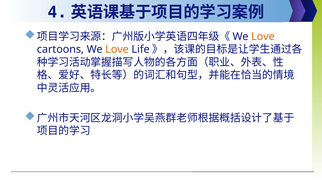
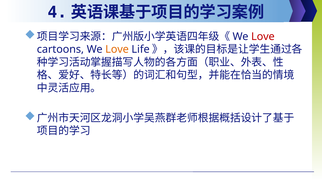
Love at (263, 37) colour: orange -> red
